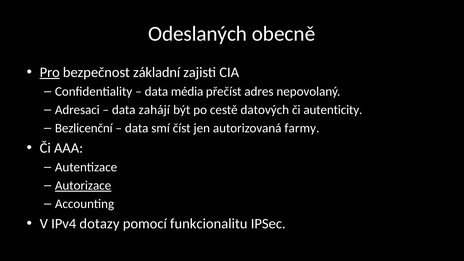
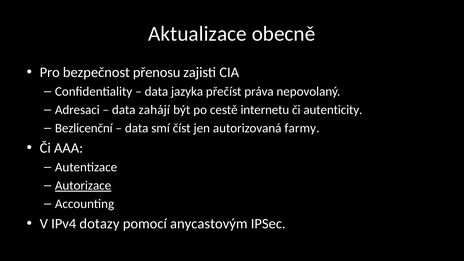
Odeslaných: Odeslaných -> Aktualizace
Pro underline: present -> none
základní: základní -> přenosu
média: média -> jazyka
adres: adres -> práva
datových: datových -> internetu
funkcionalitu: funkcionalitu -> anycastovým
